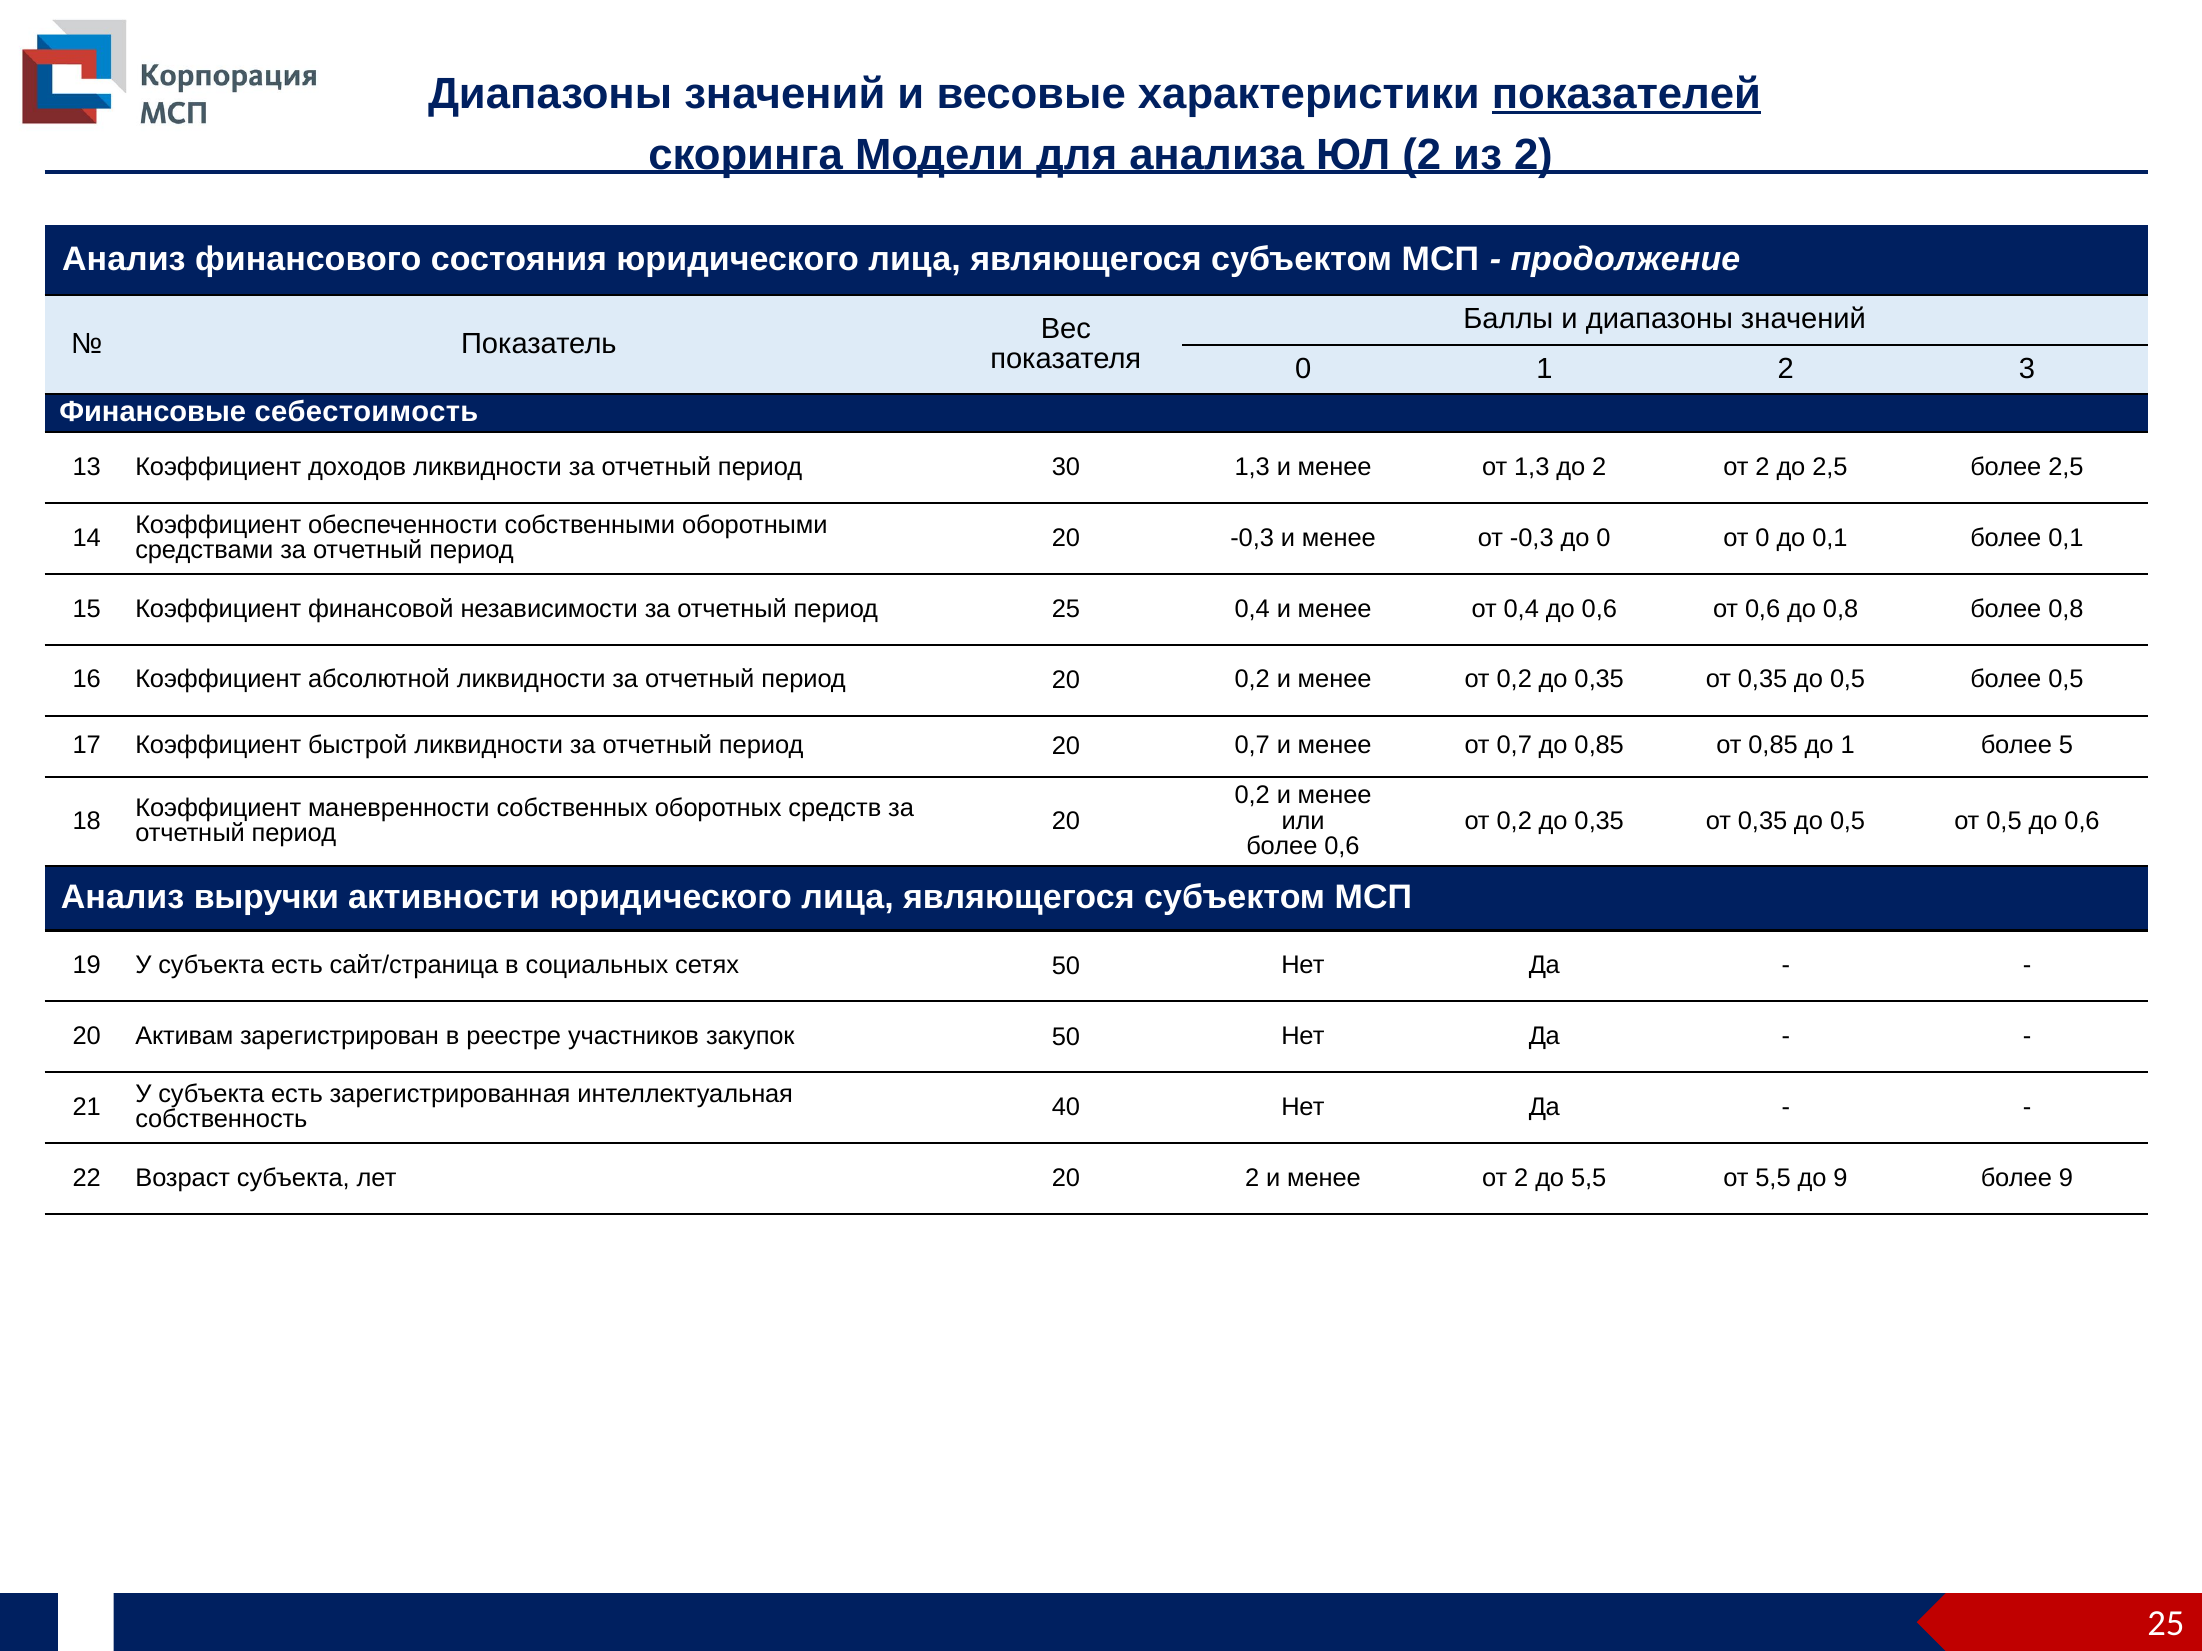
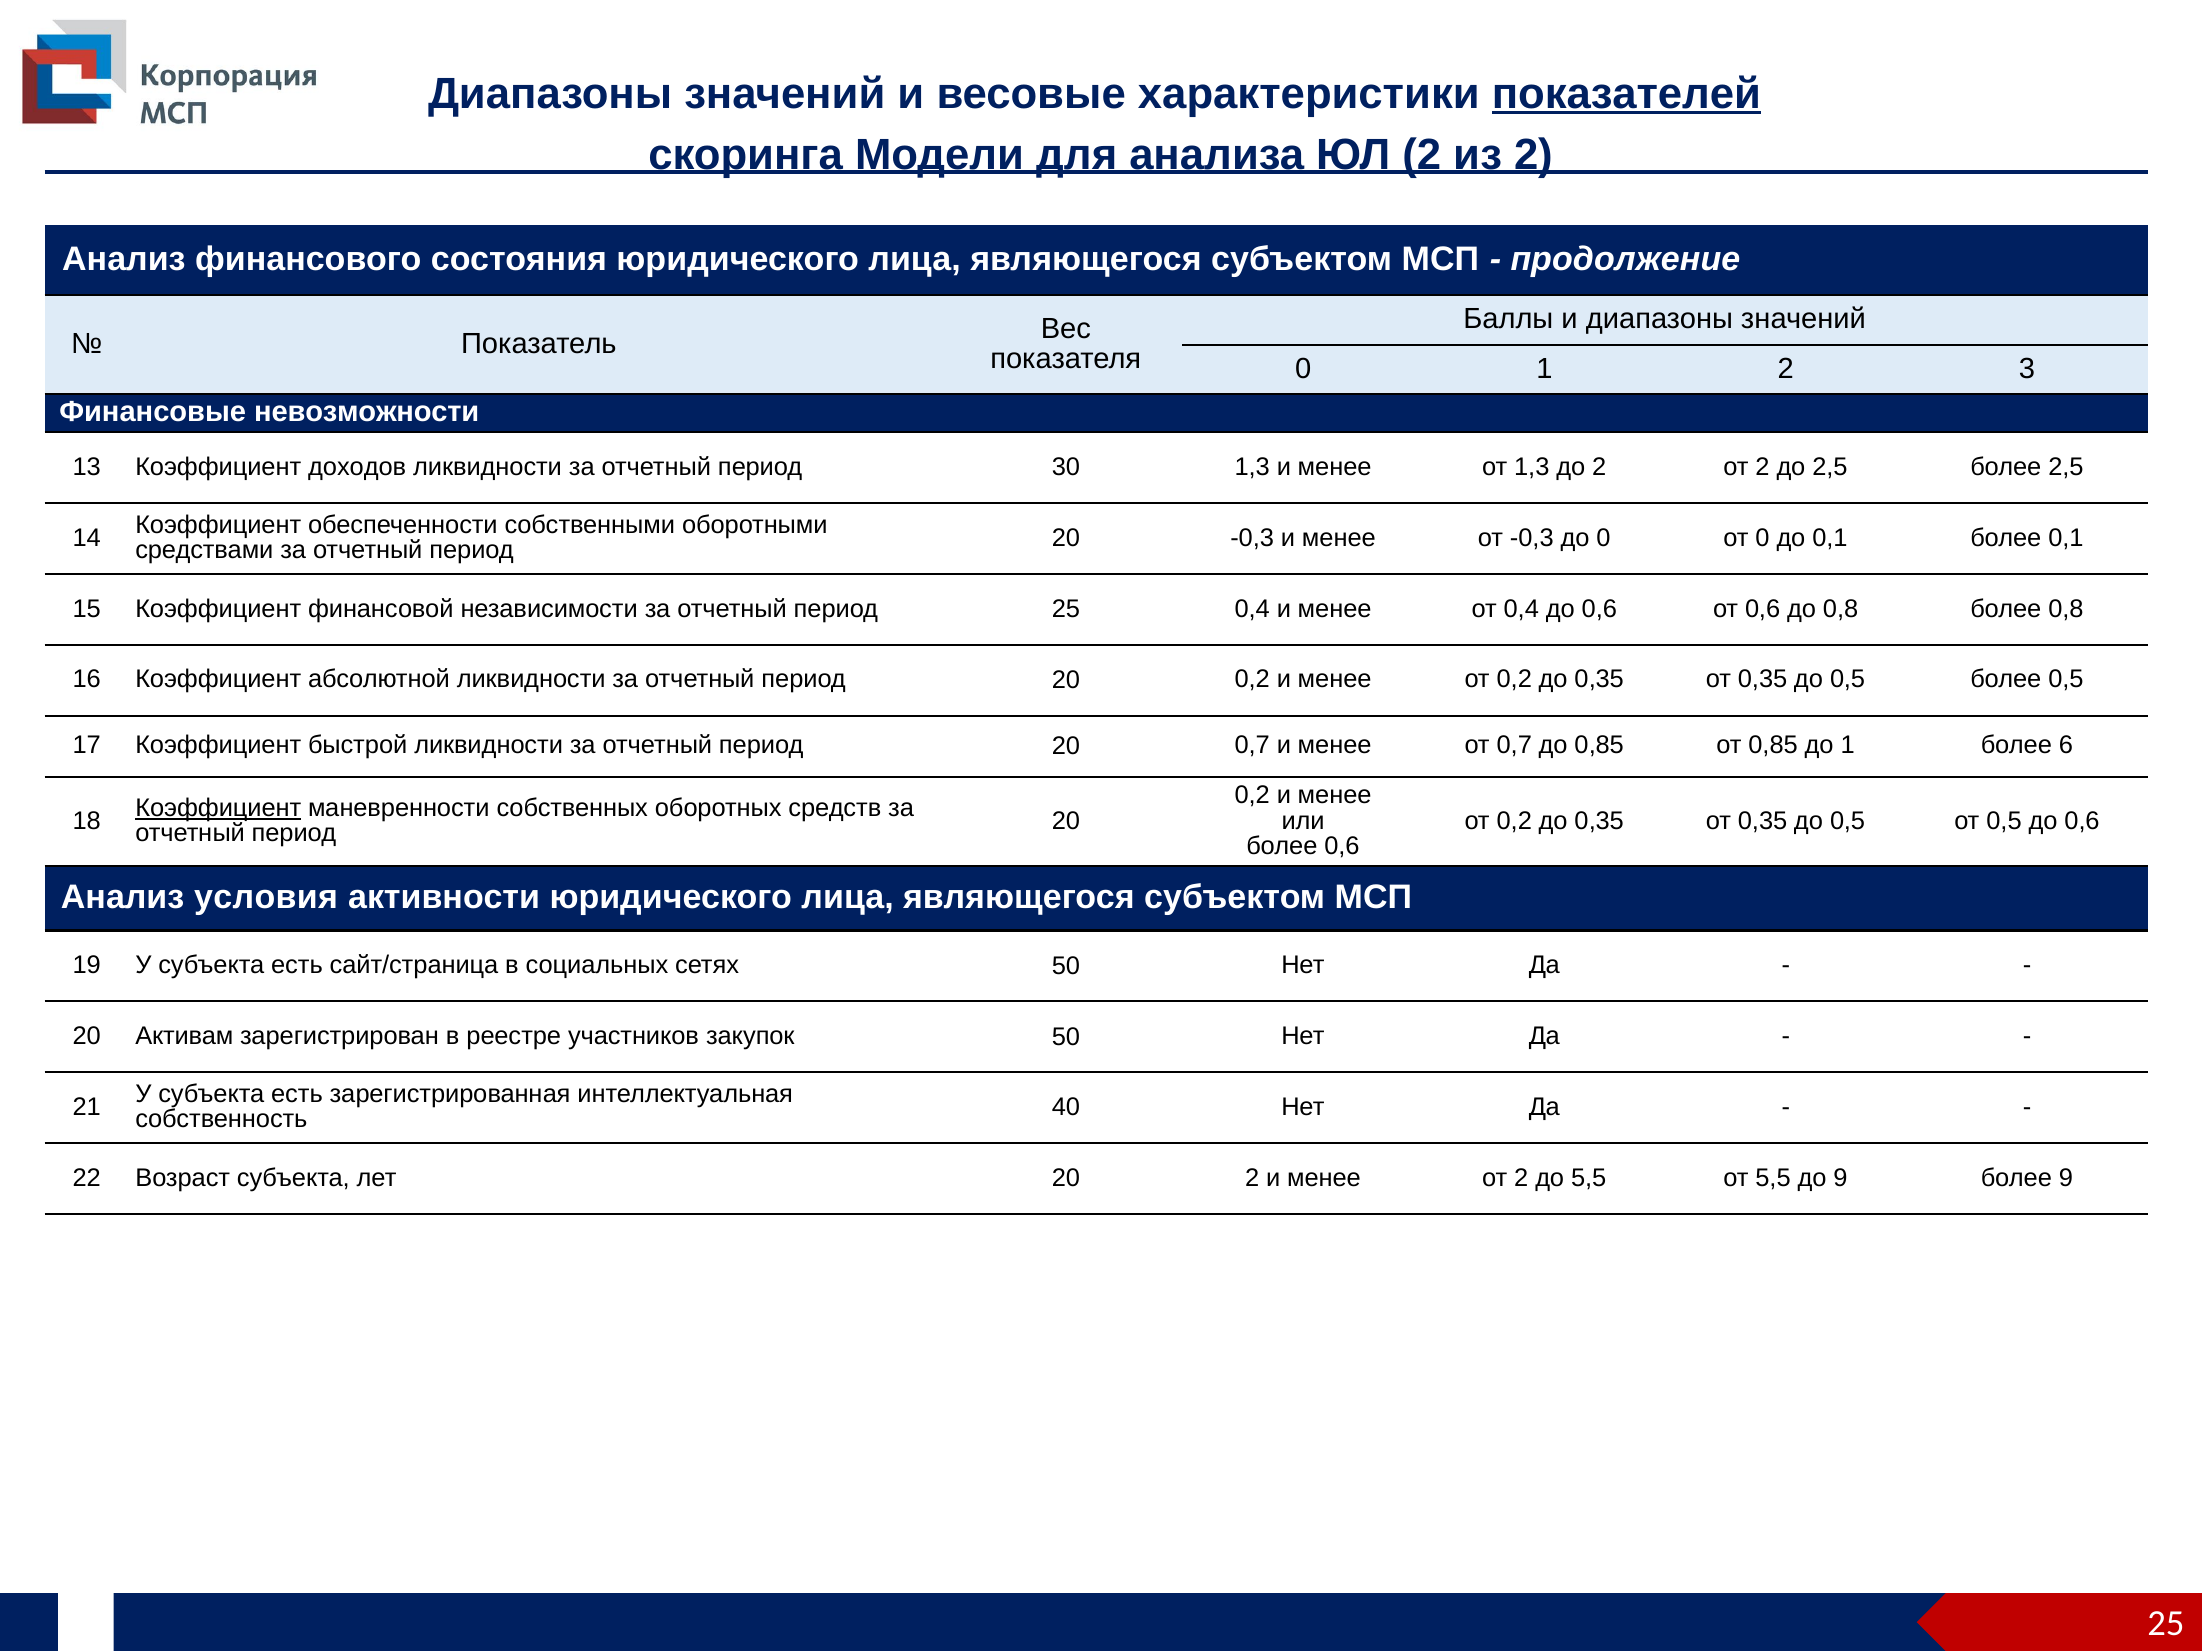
себестоимость: себестоимость -> невозможности
5: 5 -> 6
Коэффициент at (218, 808) underline: none -> present
выручки: выручки -> условия
